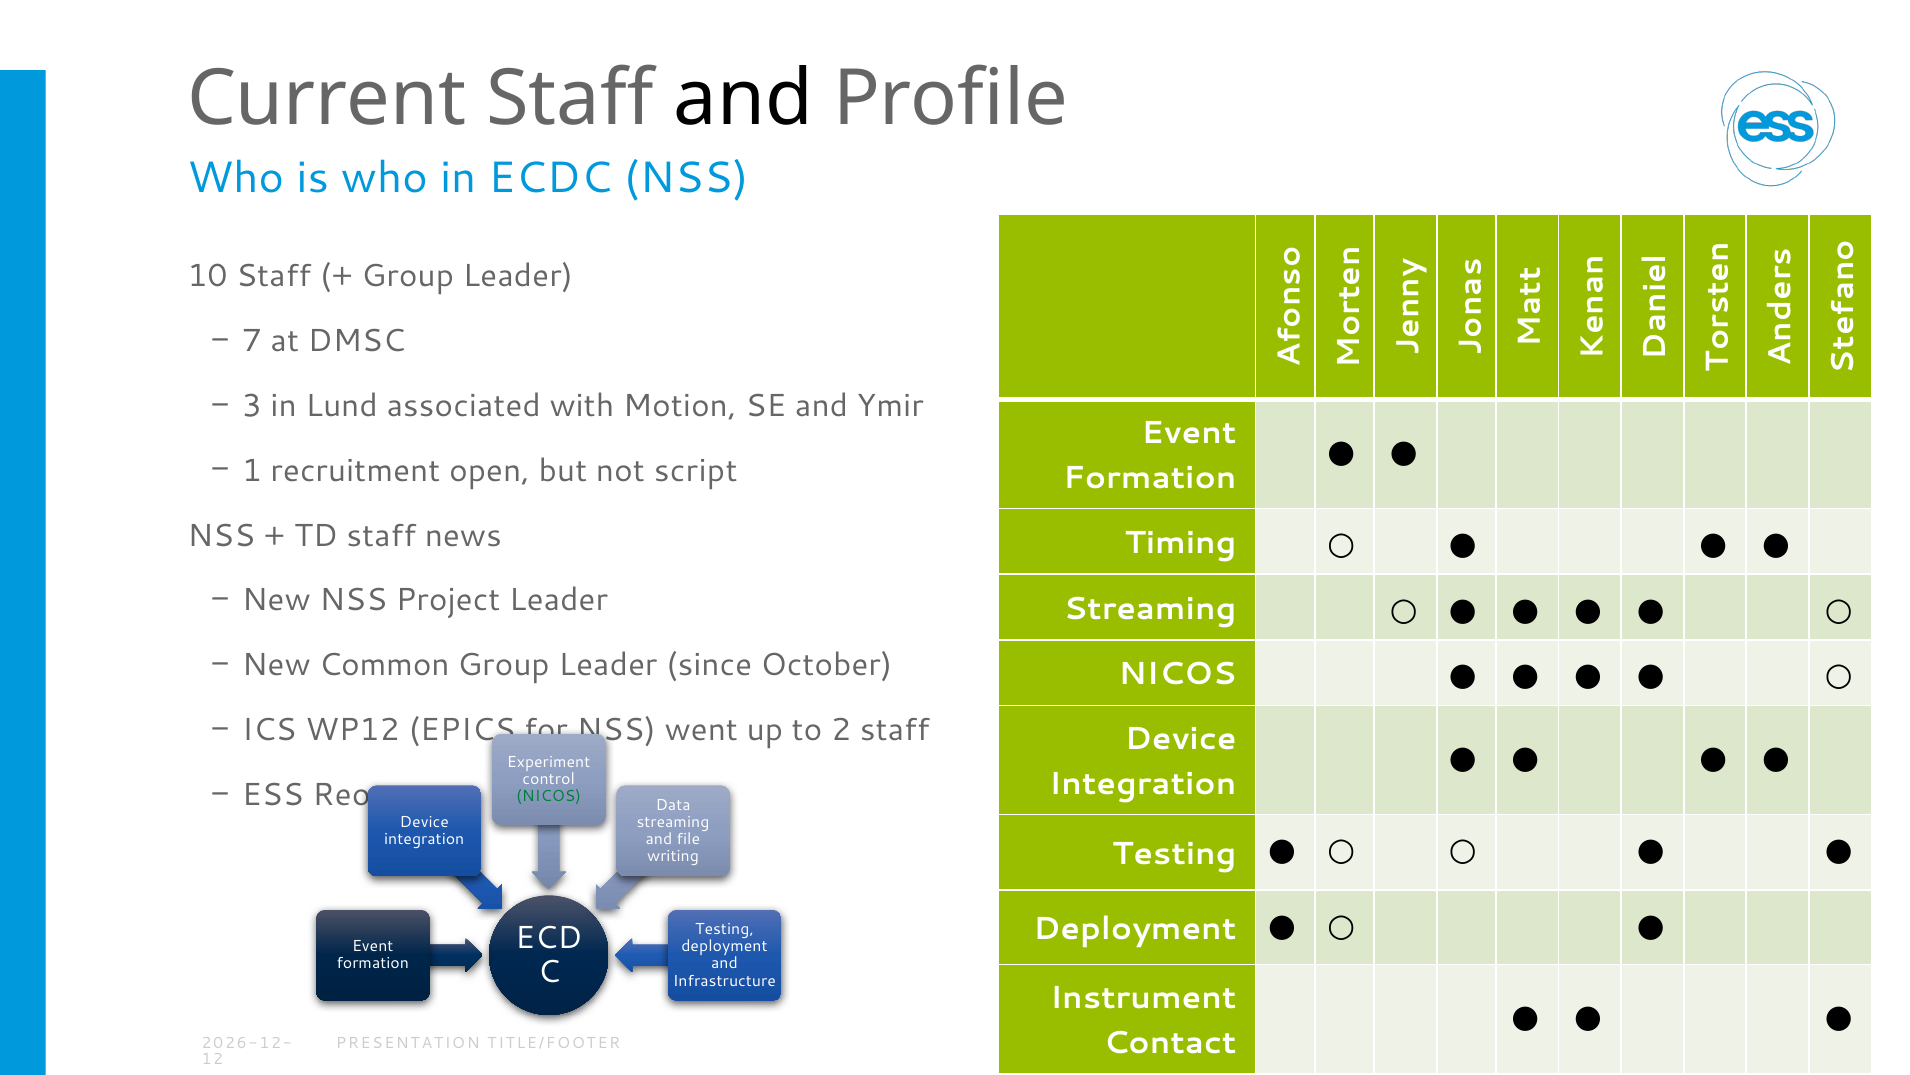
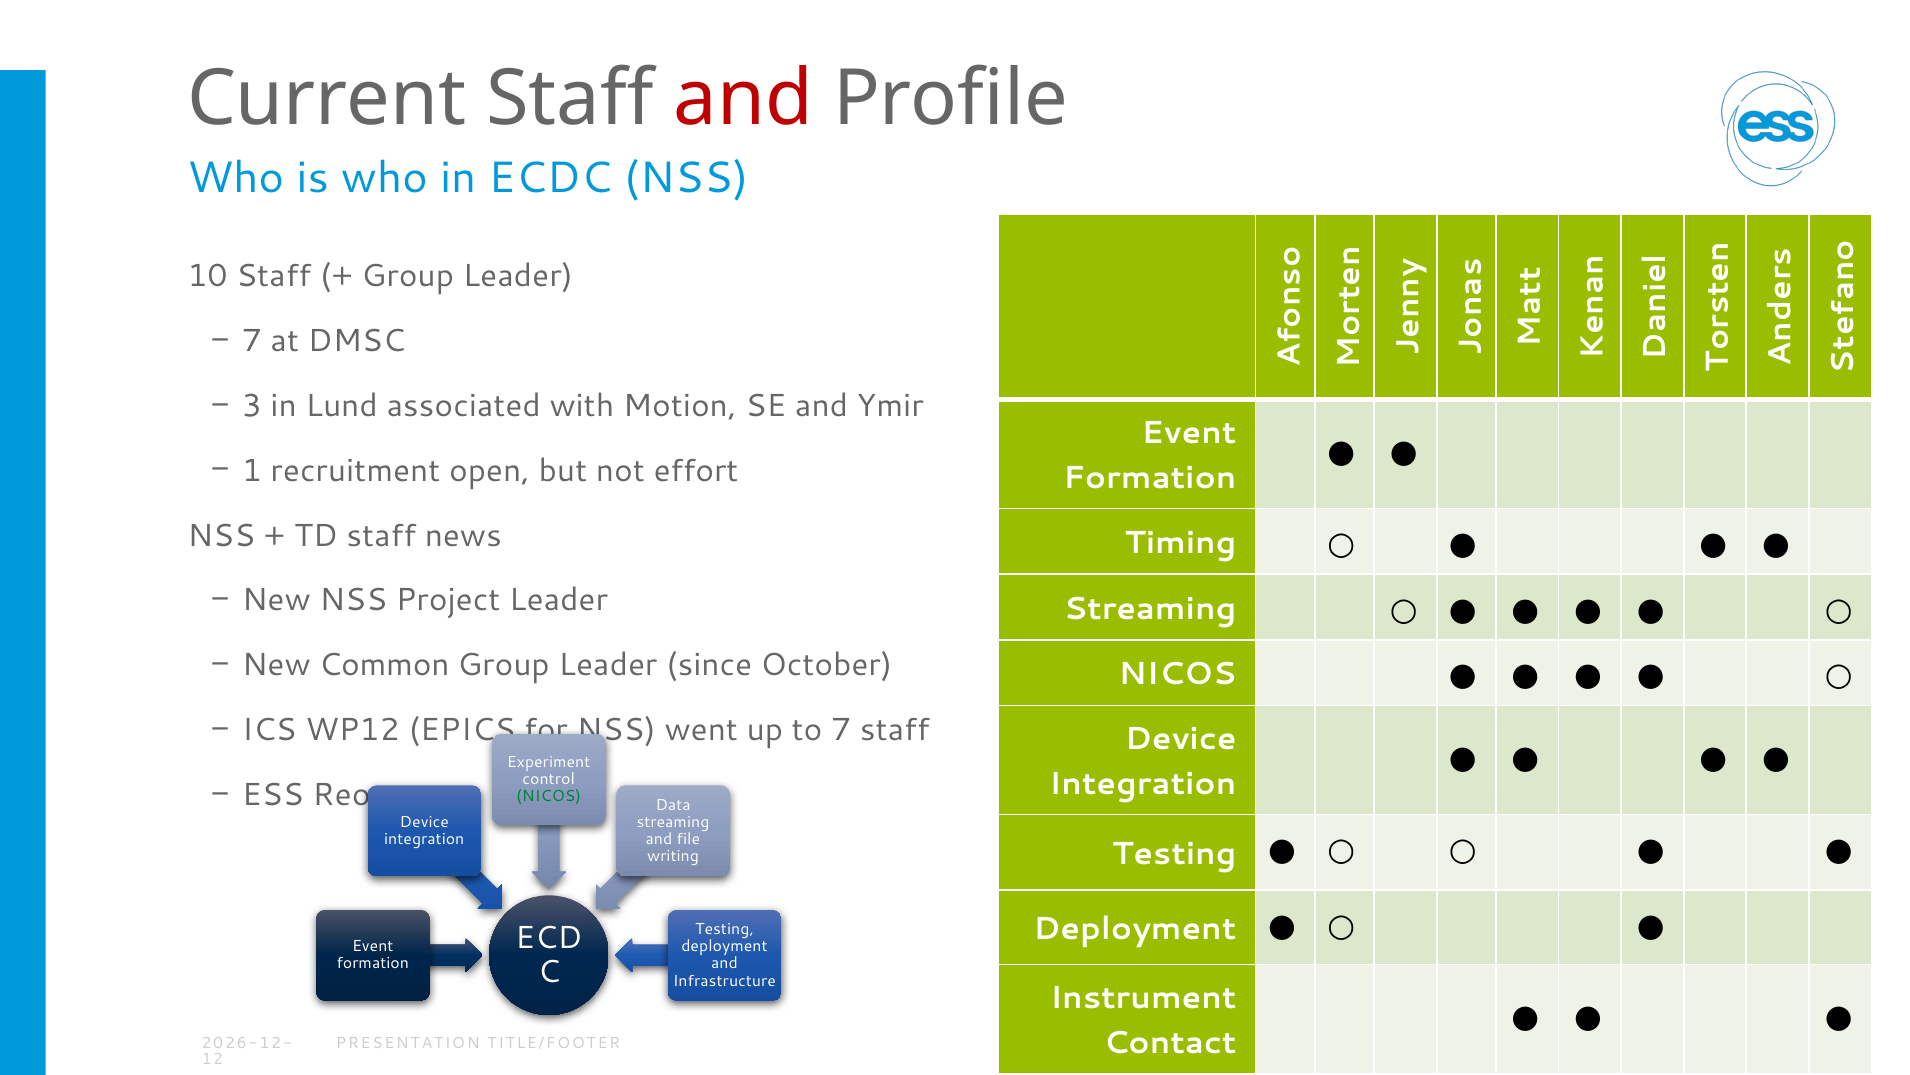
and at (743, 99) colour: black -> red
script: script -> effort
to 2: 2 -> 7
